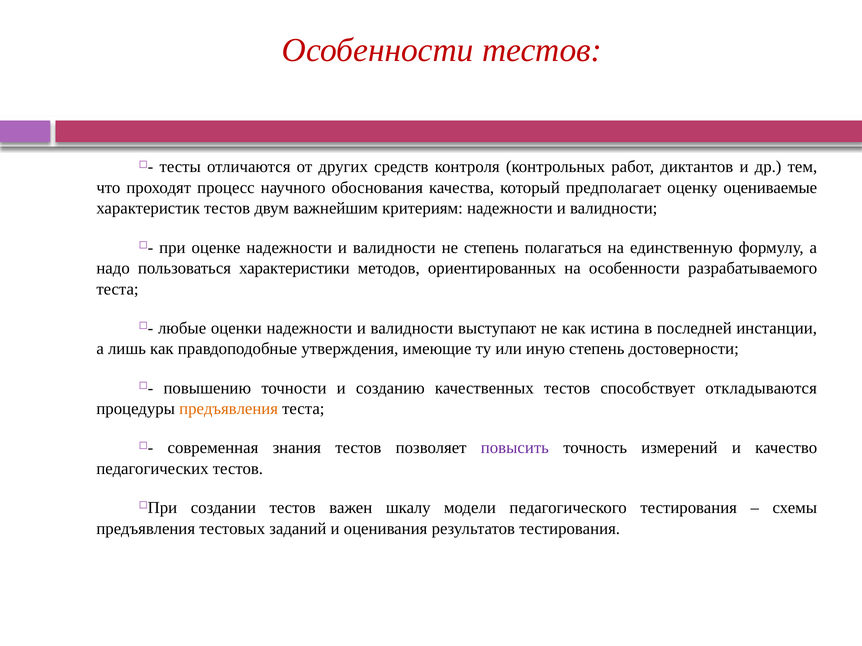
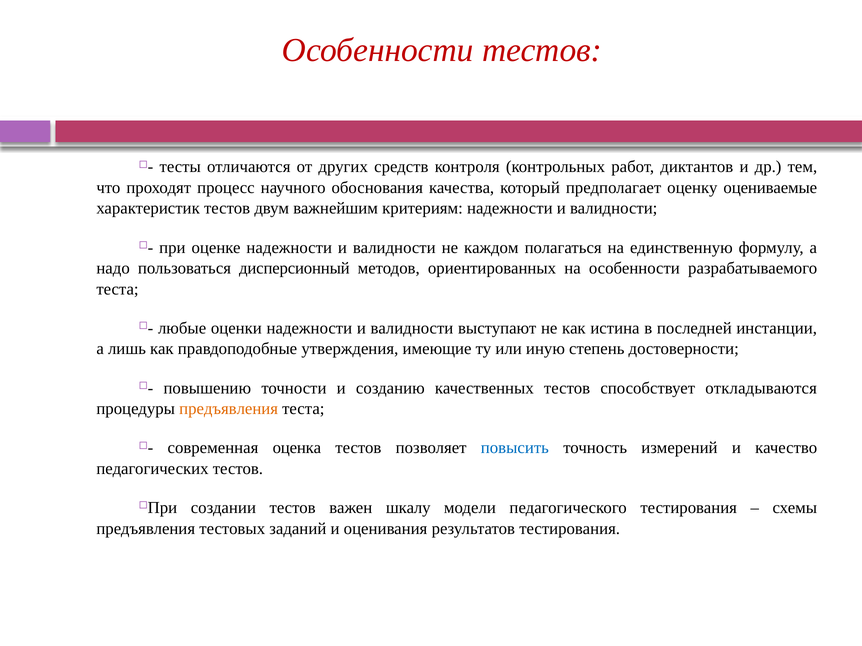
не степень: степень -> каждом
характеристики: характеристики -> дисперсионный
знания: знания -> оценка
повысить colour: purple -> blue
